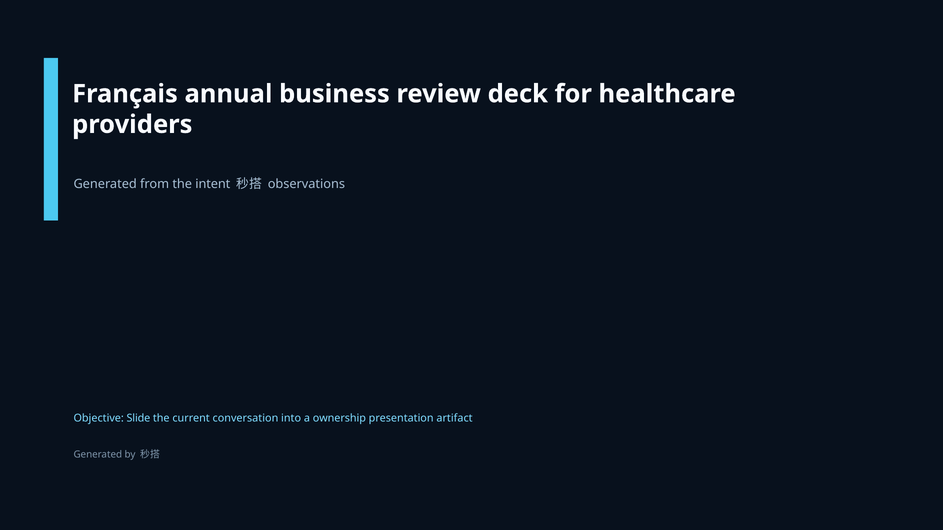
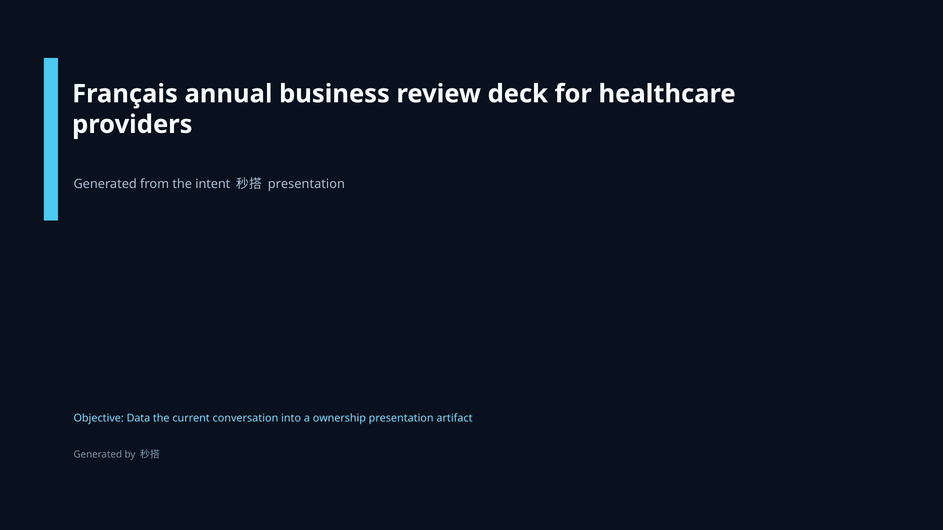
observations at (306, 184): observations -> presentation
Slide: Slide -> Data
